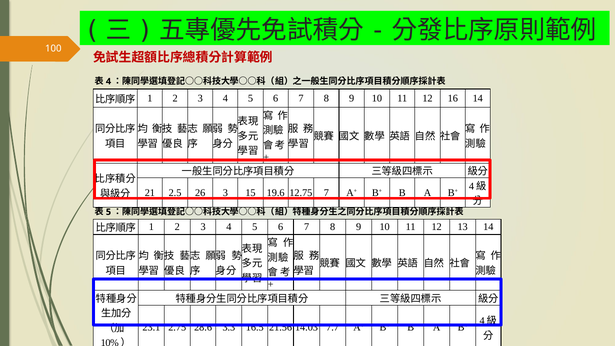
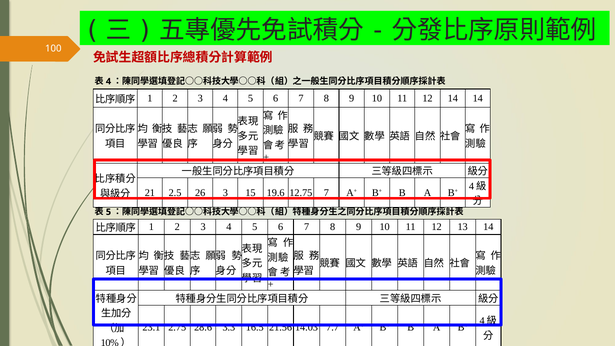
12 16: 16 -> 14
